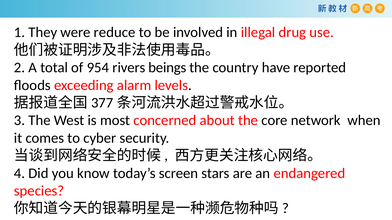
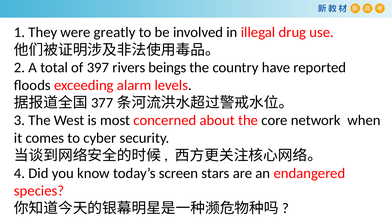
reduce: reduce -> greatly
954: 954 -> 397
